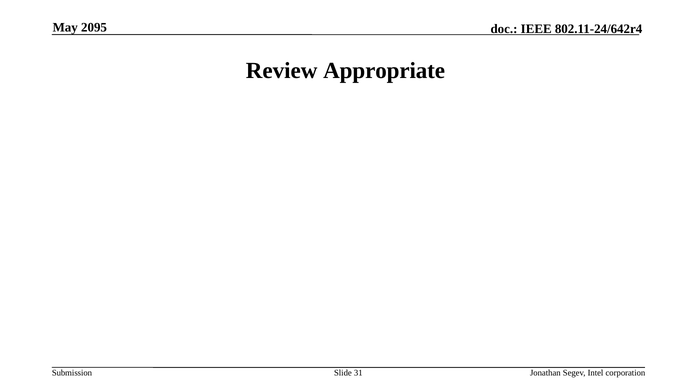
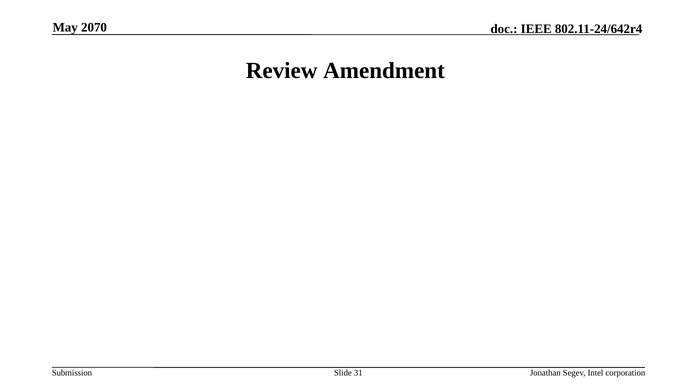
2095: 2095 -> 2070
Appropriate: Appropriate -> Amendment
